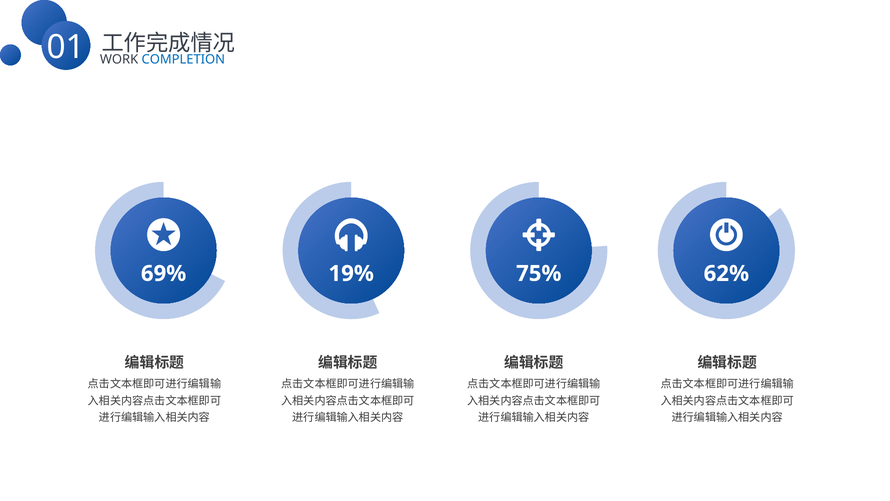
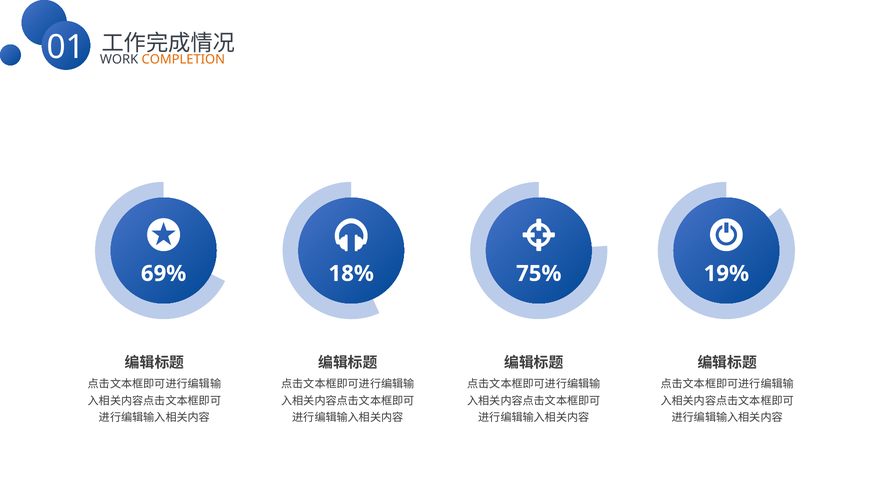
COMPLETION colour: blue -> orange
19%: 19% -> 18%
62%: 62% -> 19%
